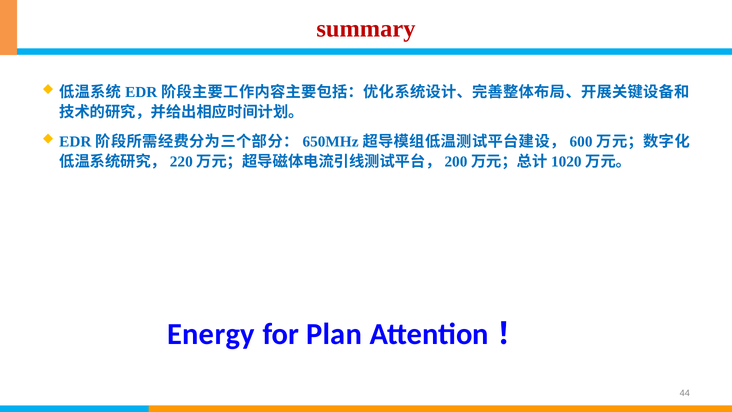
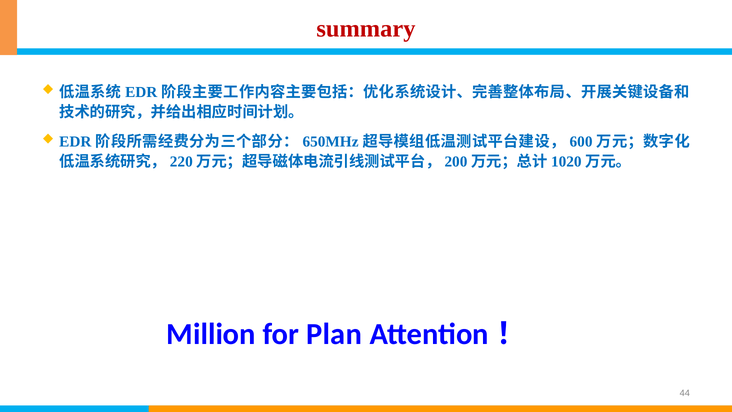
Energy: Energy -> Million
